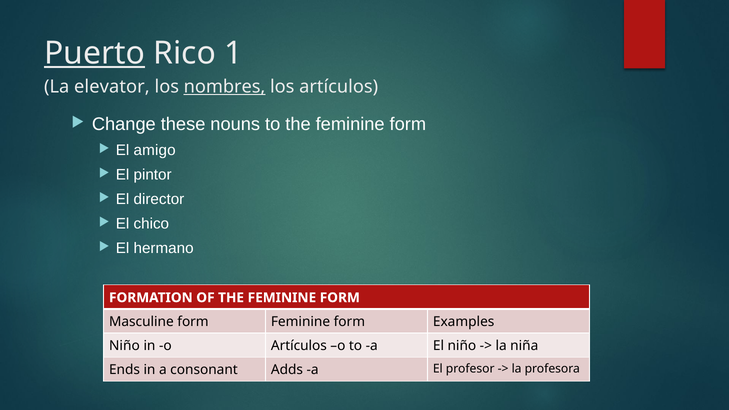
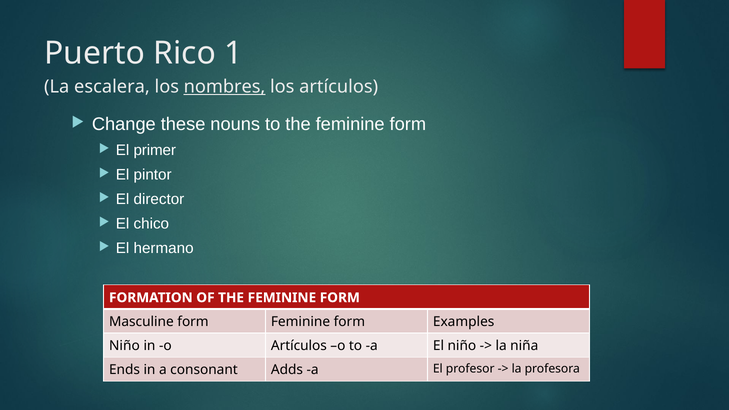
Puerto underline: present -> none
elevator: elevator -> escalera
amigo: amigo -> primer
